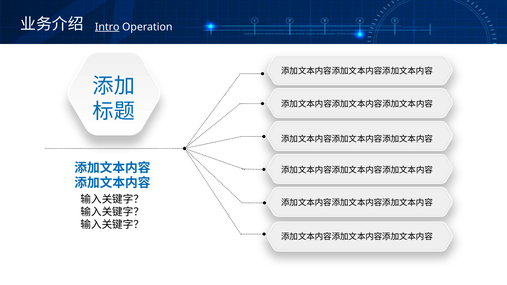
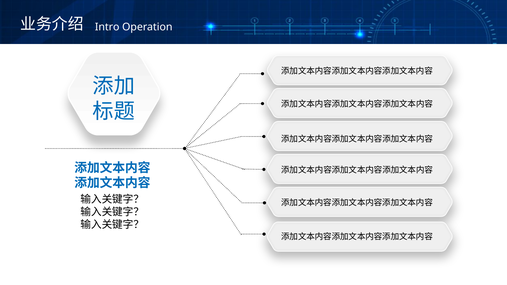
Intro underline: present -> none
